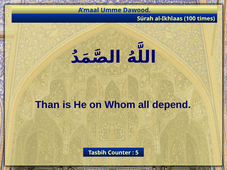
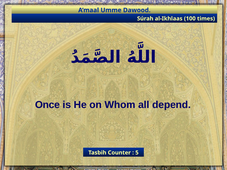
Than: Than -> Once
